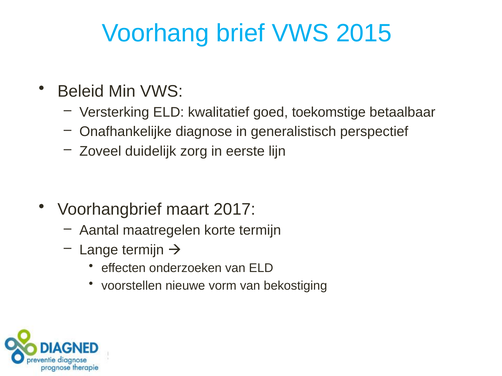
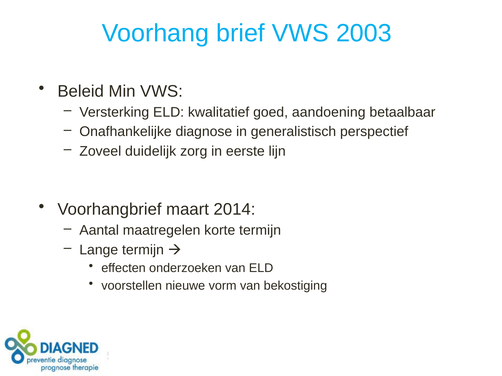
2015: 2015 -> 2003
toekomstige: toekomstige -> aandoening
2017: 2017 -> 2014
